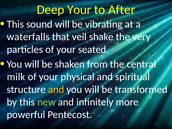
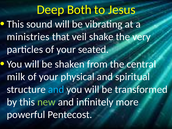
Deep Your: Your -> Both
After: After -> Jesus
waterfalls: waterfalls -> ministries
and at (56, 89) colour: yellow -> light blue
